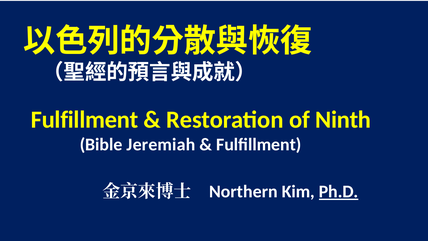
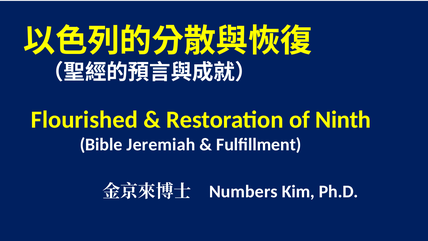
Fulfillment at (85, 119): Fulfillment -> Flourished
Northern: Northern -> Numbers
Ph.D underline: present -> none
